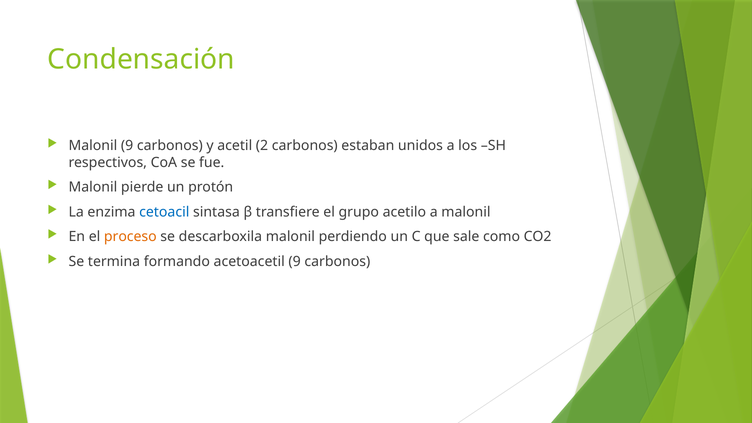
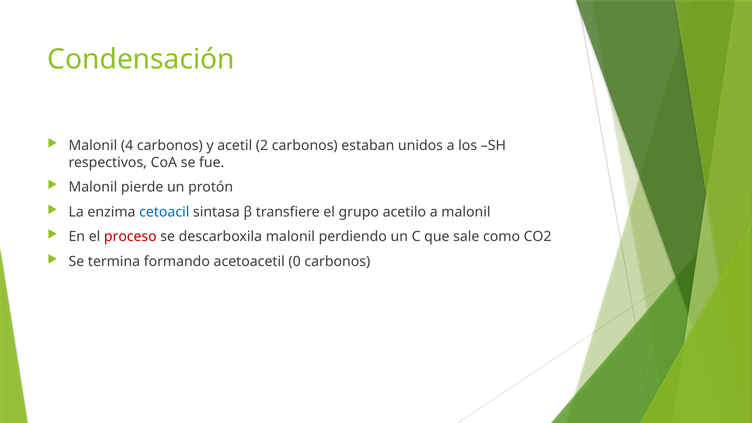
Malonil 9: 9 -> 4
proceso colour: orange -> red
acetoacetil 9: 9 -> 0
